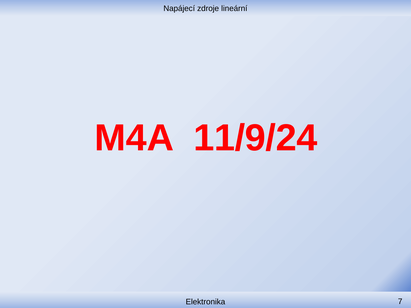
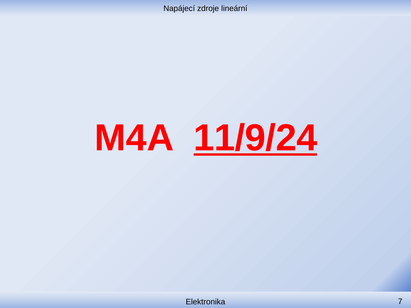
11/9/24 underline: none -> present
